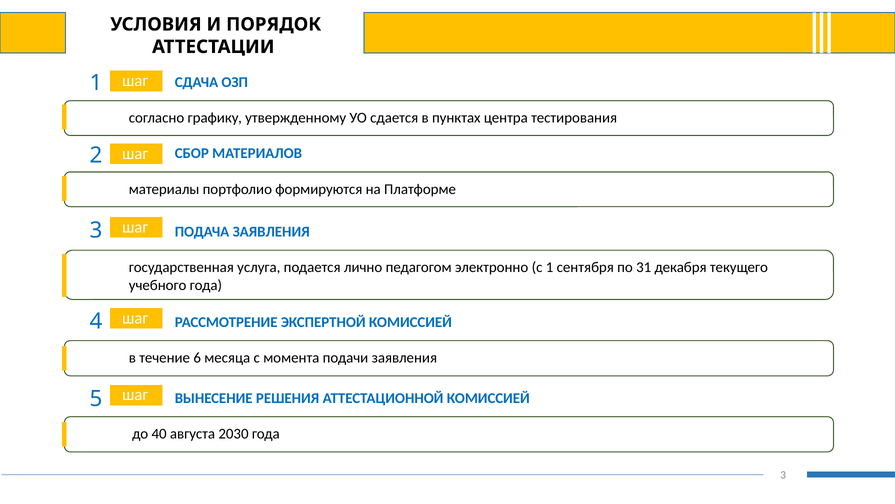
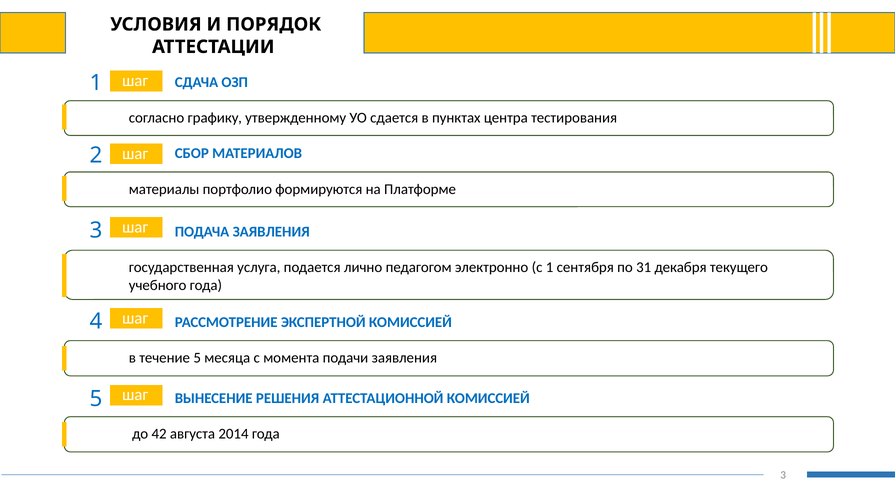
течение 6: 6 -> 5
40: 40 -> 42
2030: 2030 -> 2014
